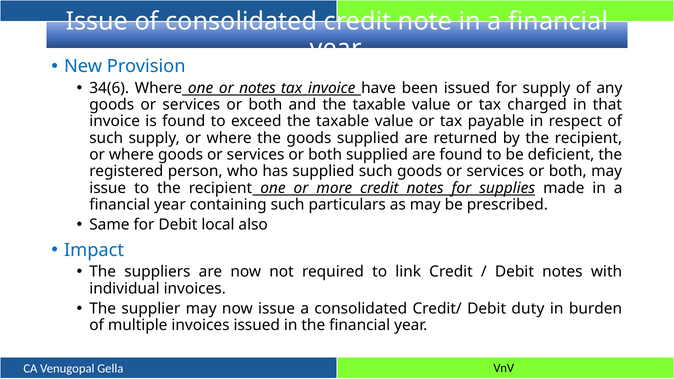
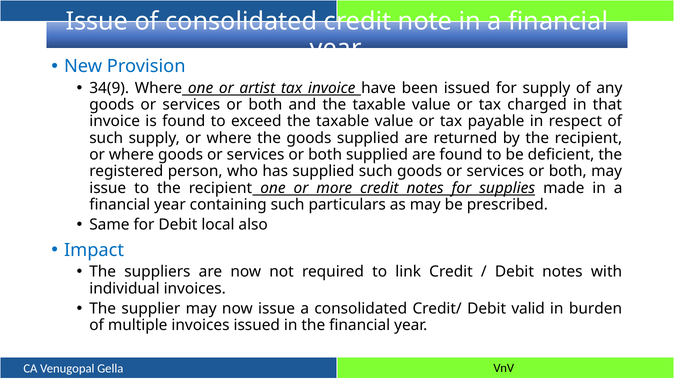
34(6: 34(6 -> 34(9
or notes: notes -> artist
duty: duty -> valid
